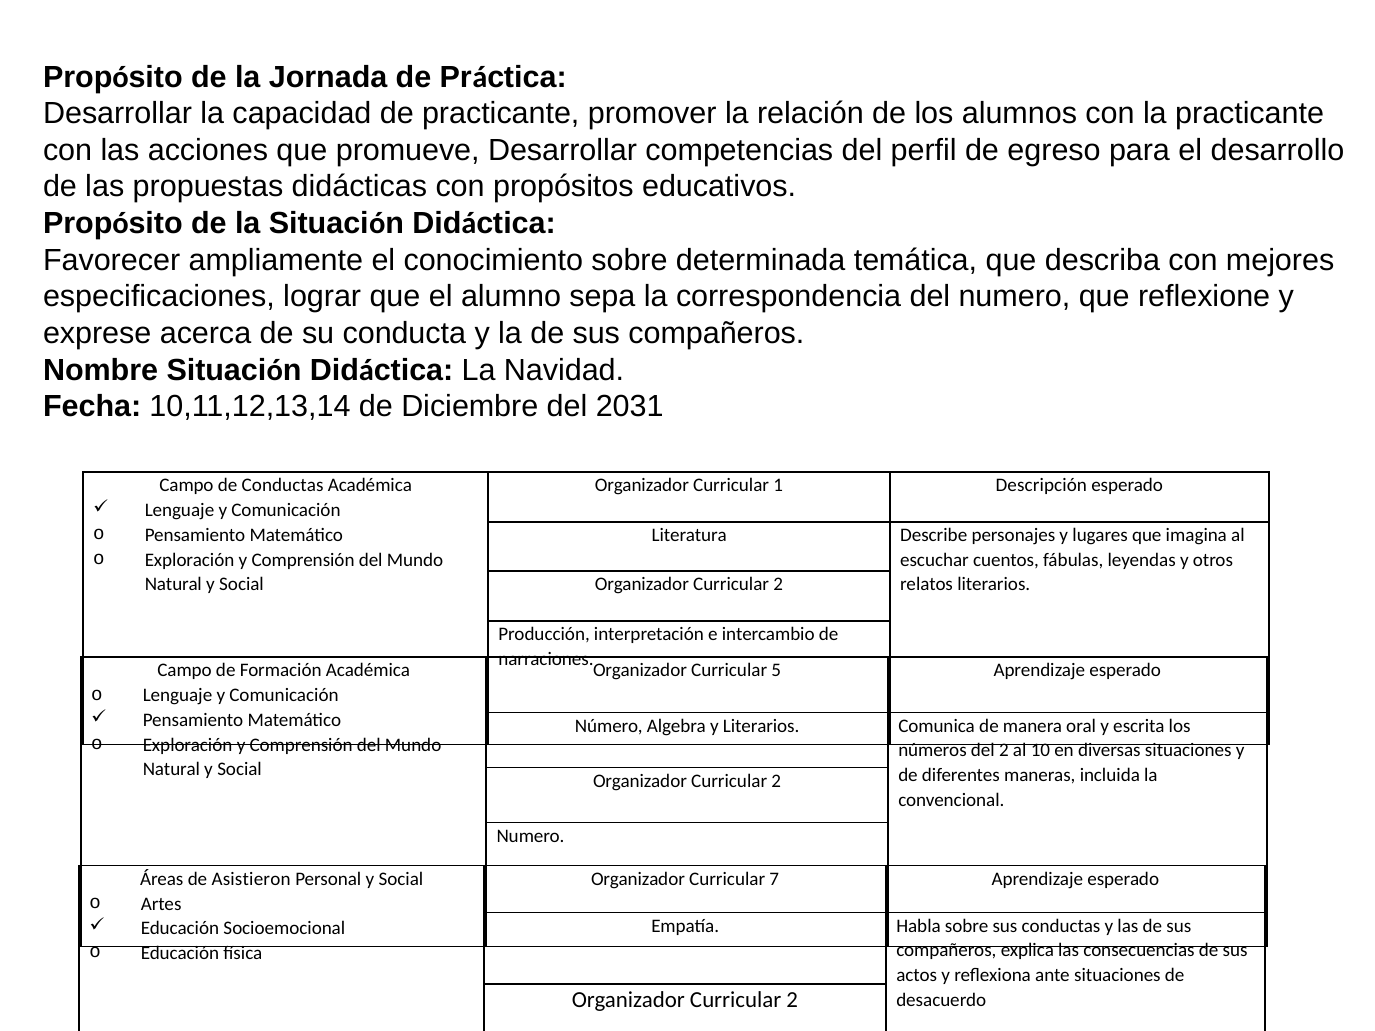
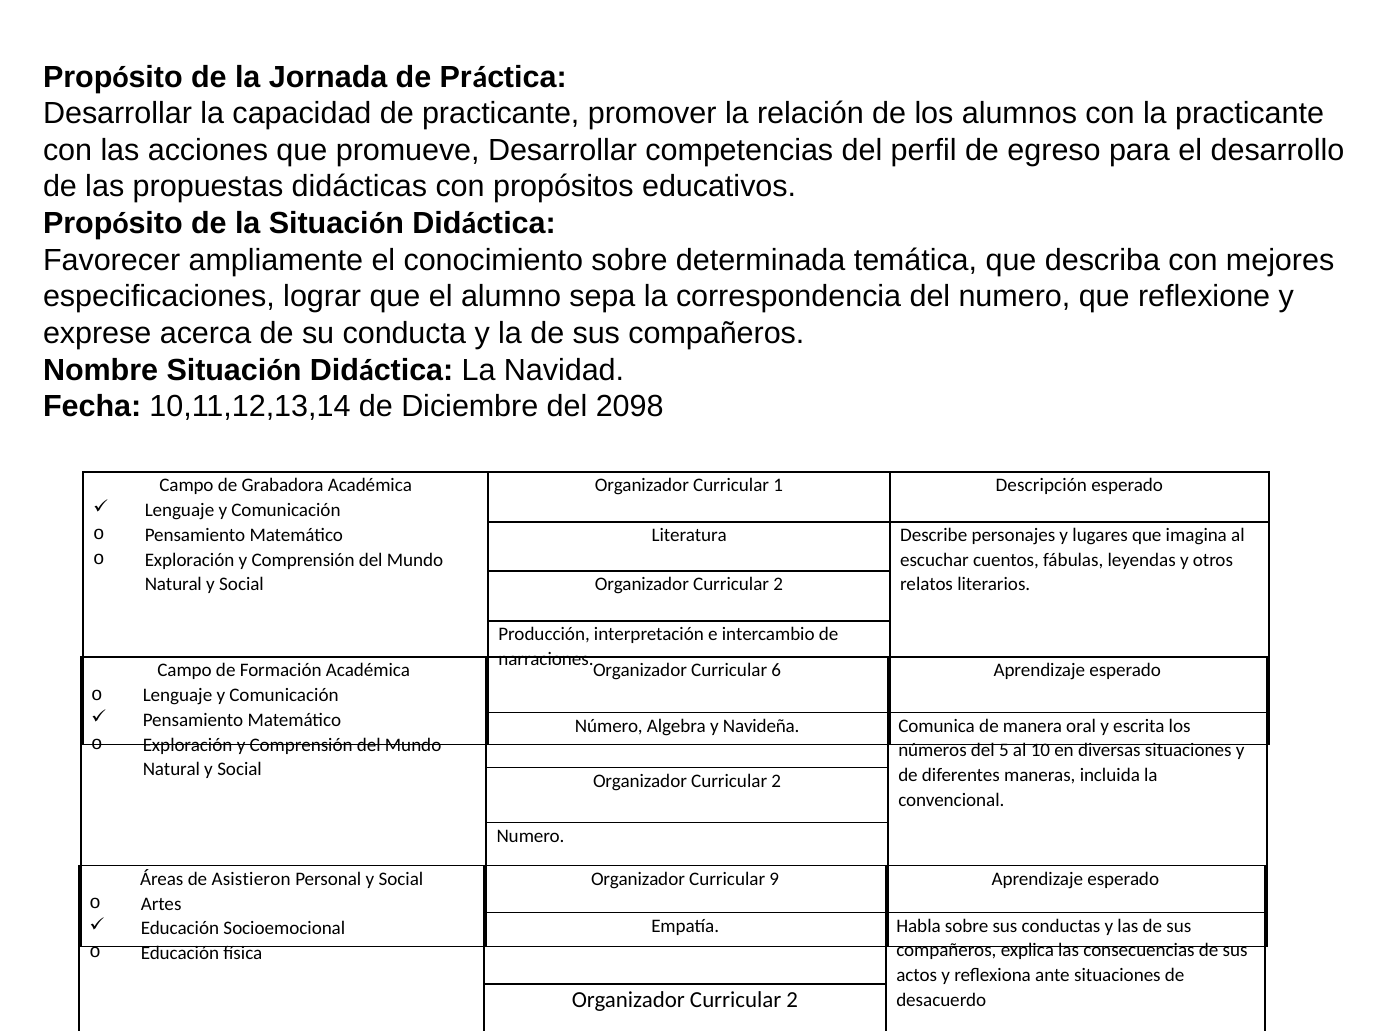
2031: 2031 -> 2098
de Conductas: Conductas -> Grabadora
5: 5 -> 6
y Literarios: Literarios -> Navideña
del 2: 2 -> 5
7: 7 -> 9
